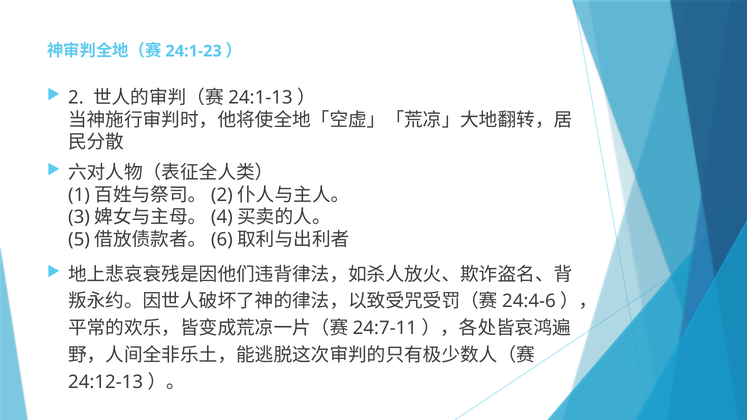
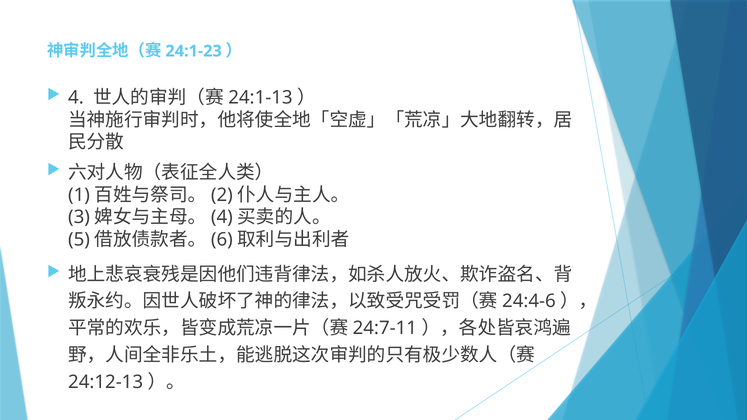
2 at (76, 98): 2 -> 4
